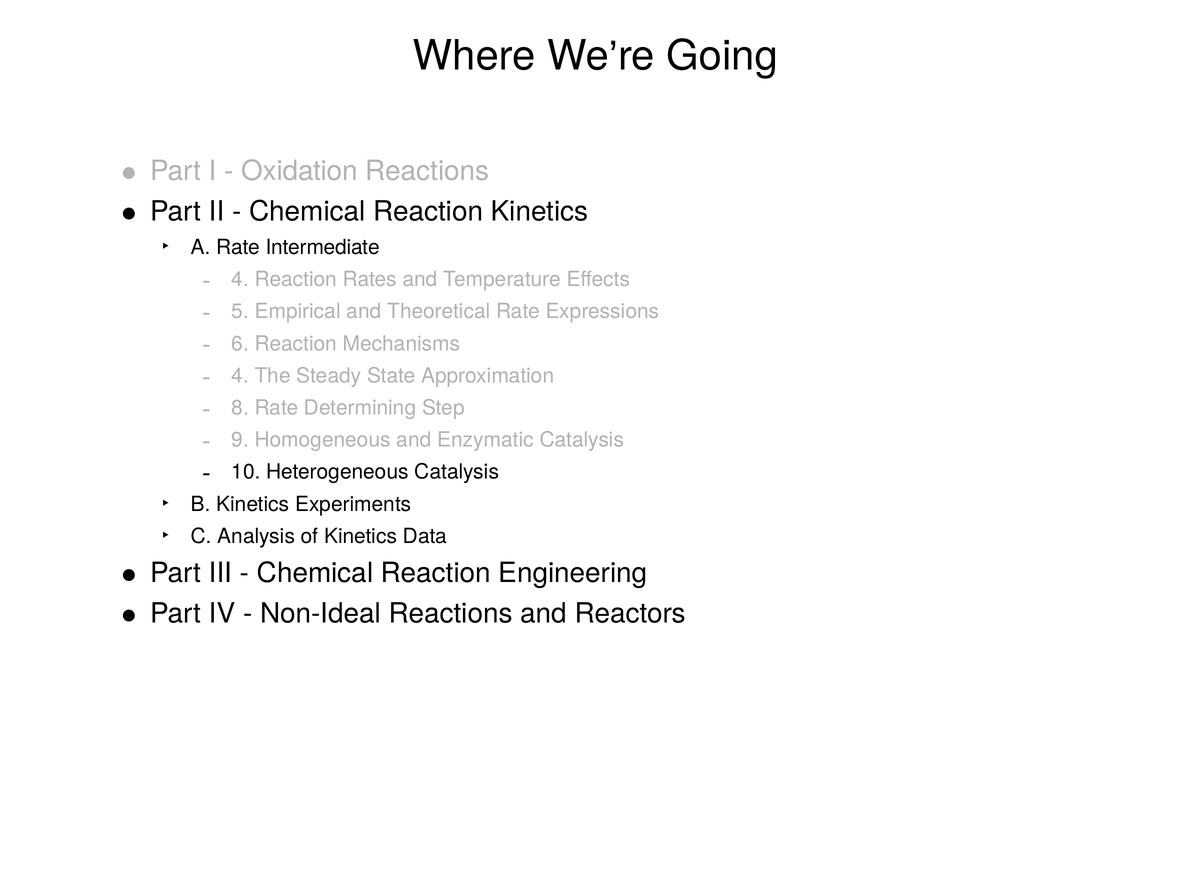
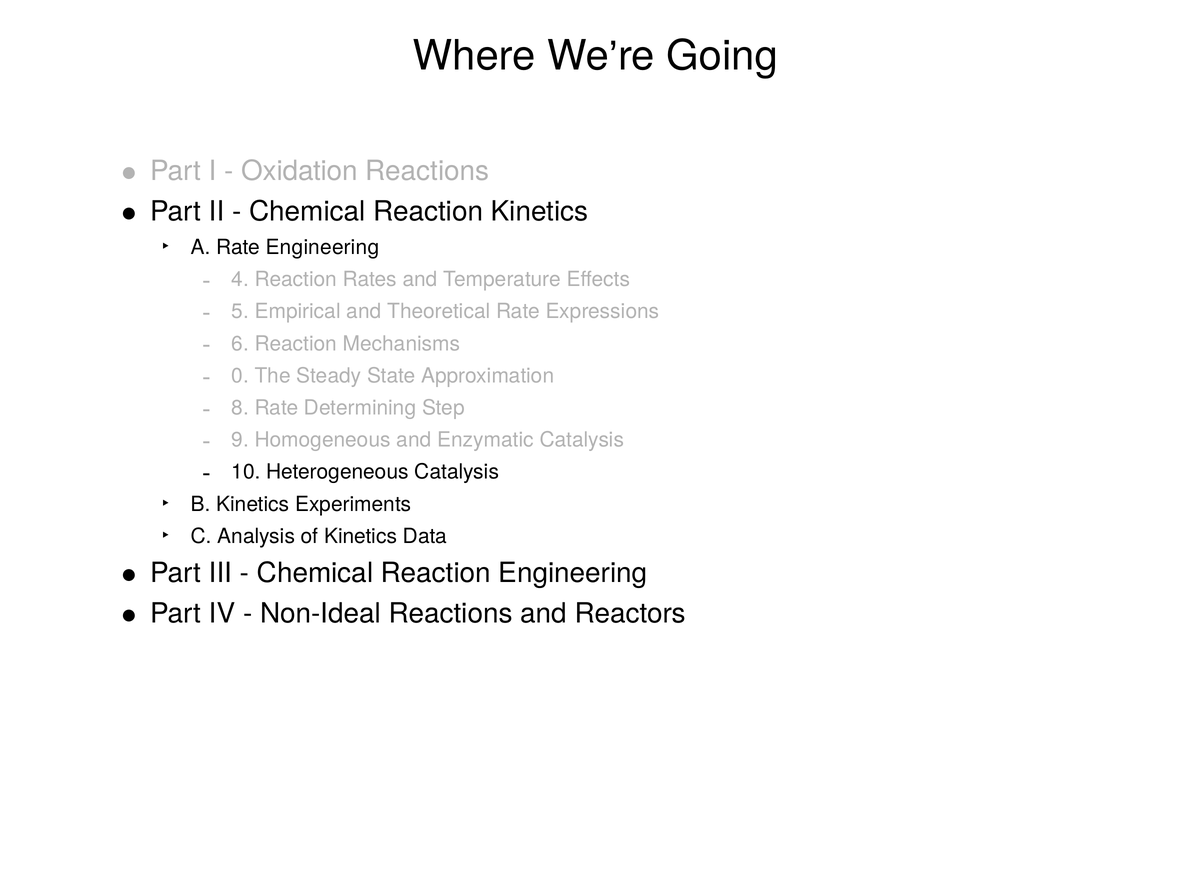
Rate Intermediate: Intermediate -> Engineering
4 at (240, 376): 4 -> 0
